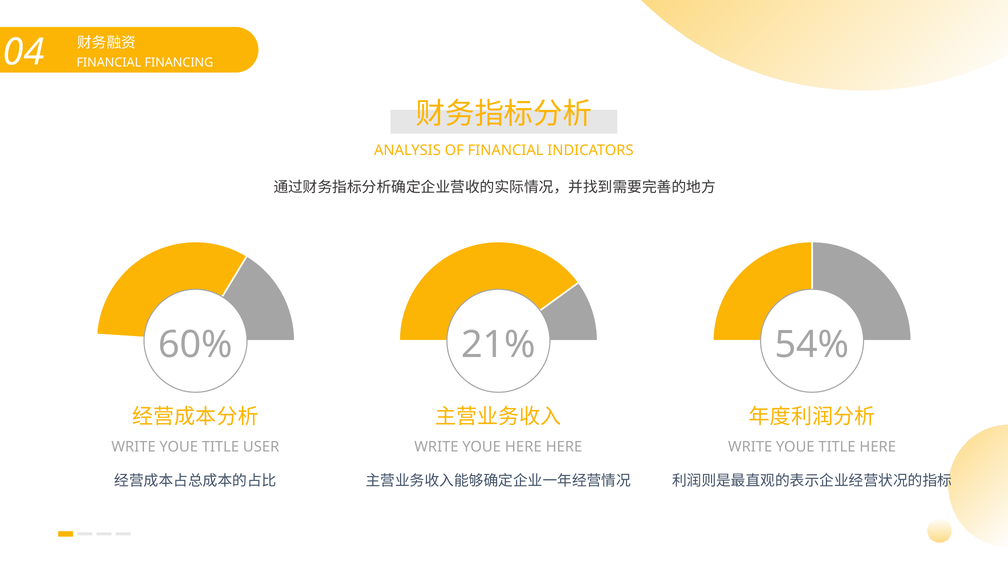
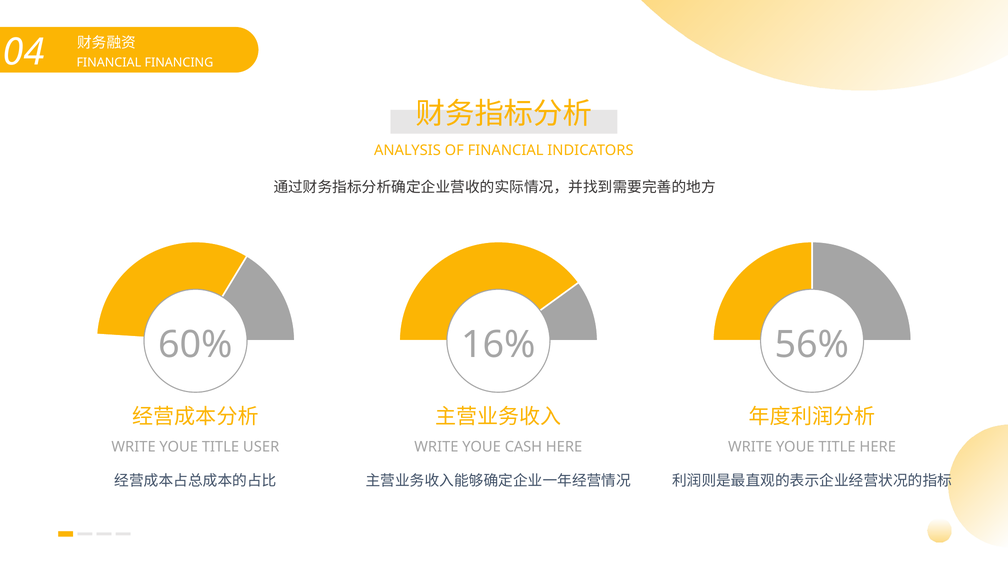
21%: 21% -> 16%
54%: 54% -> 56%
YOUE HERE: HERE -> CASH
